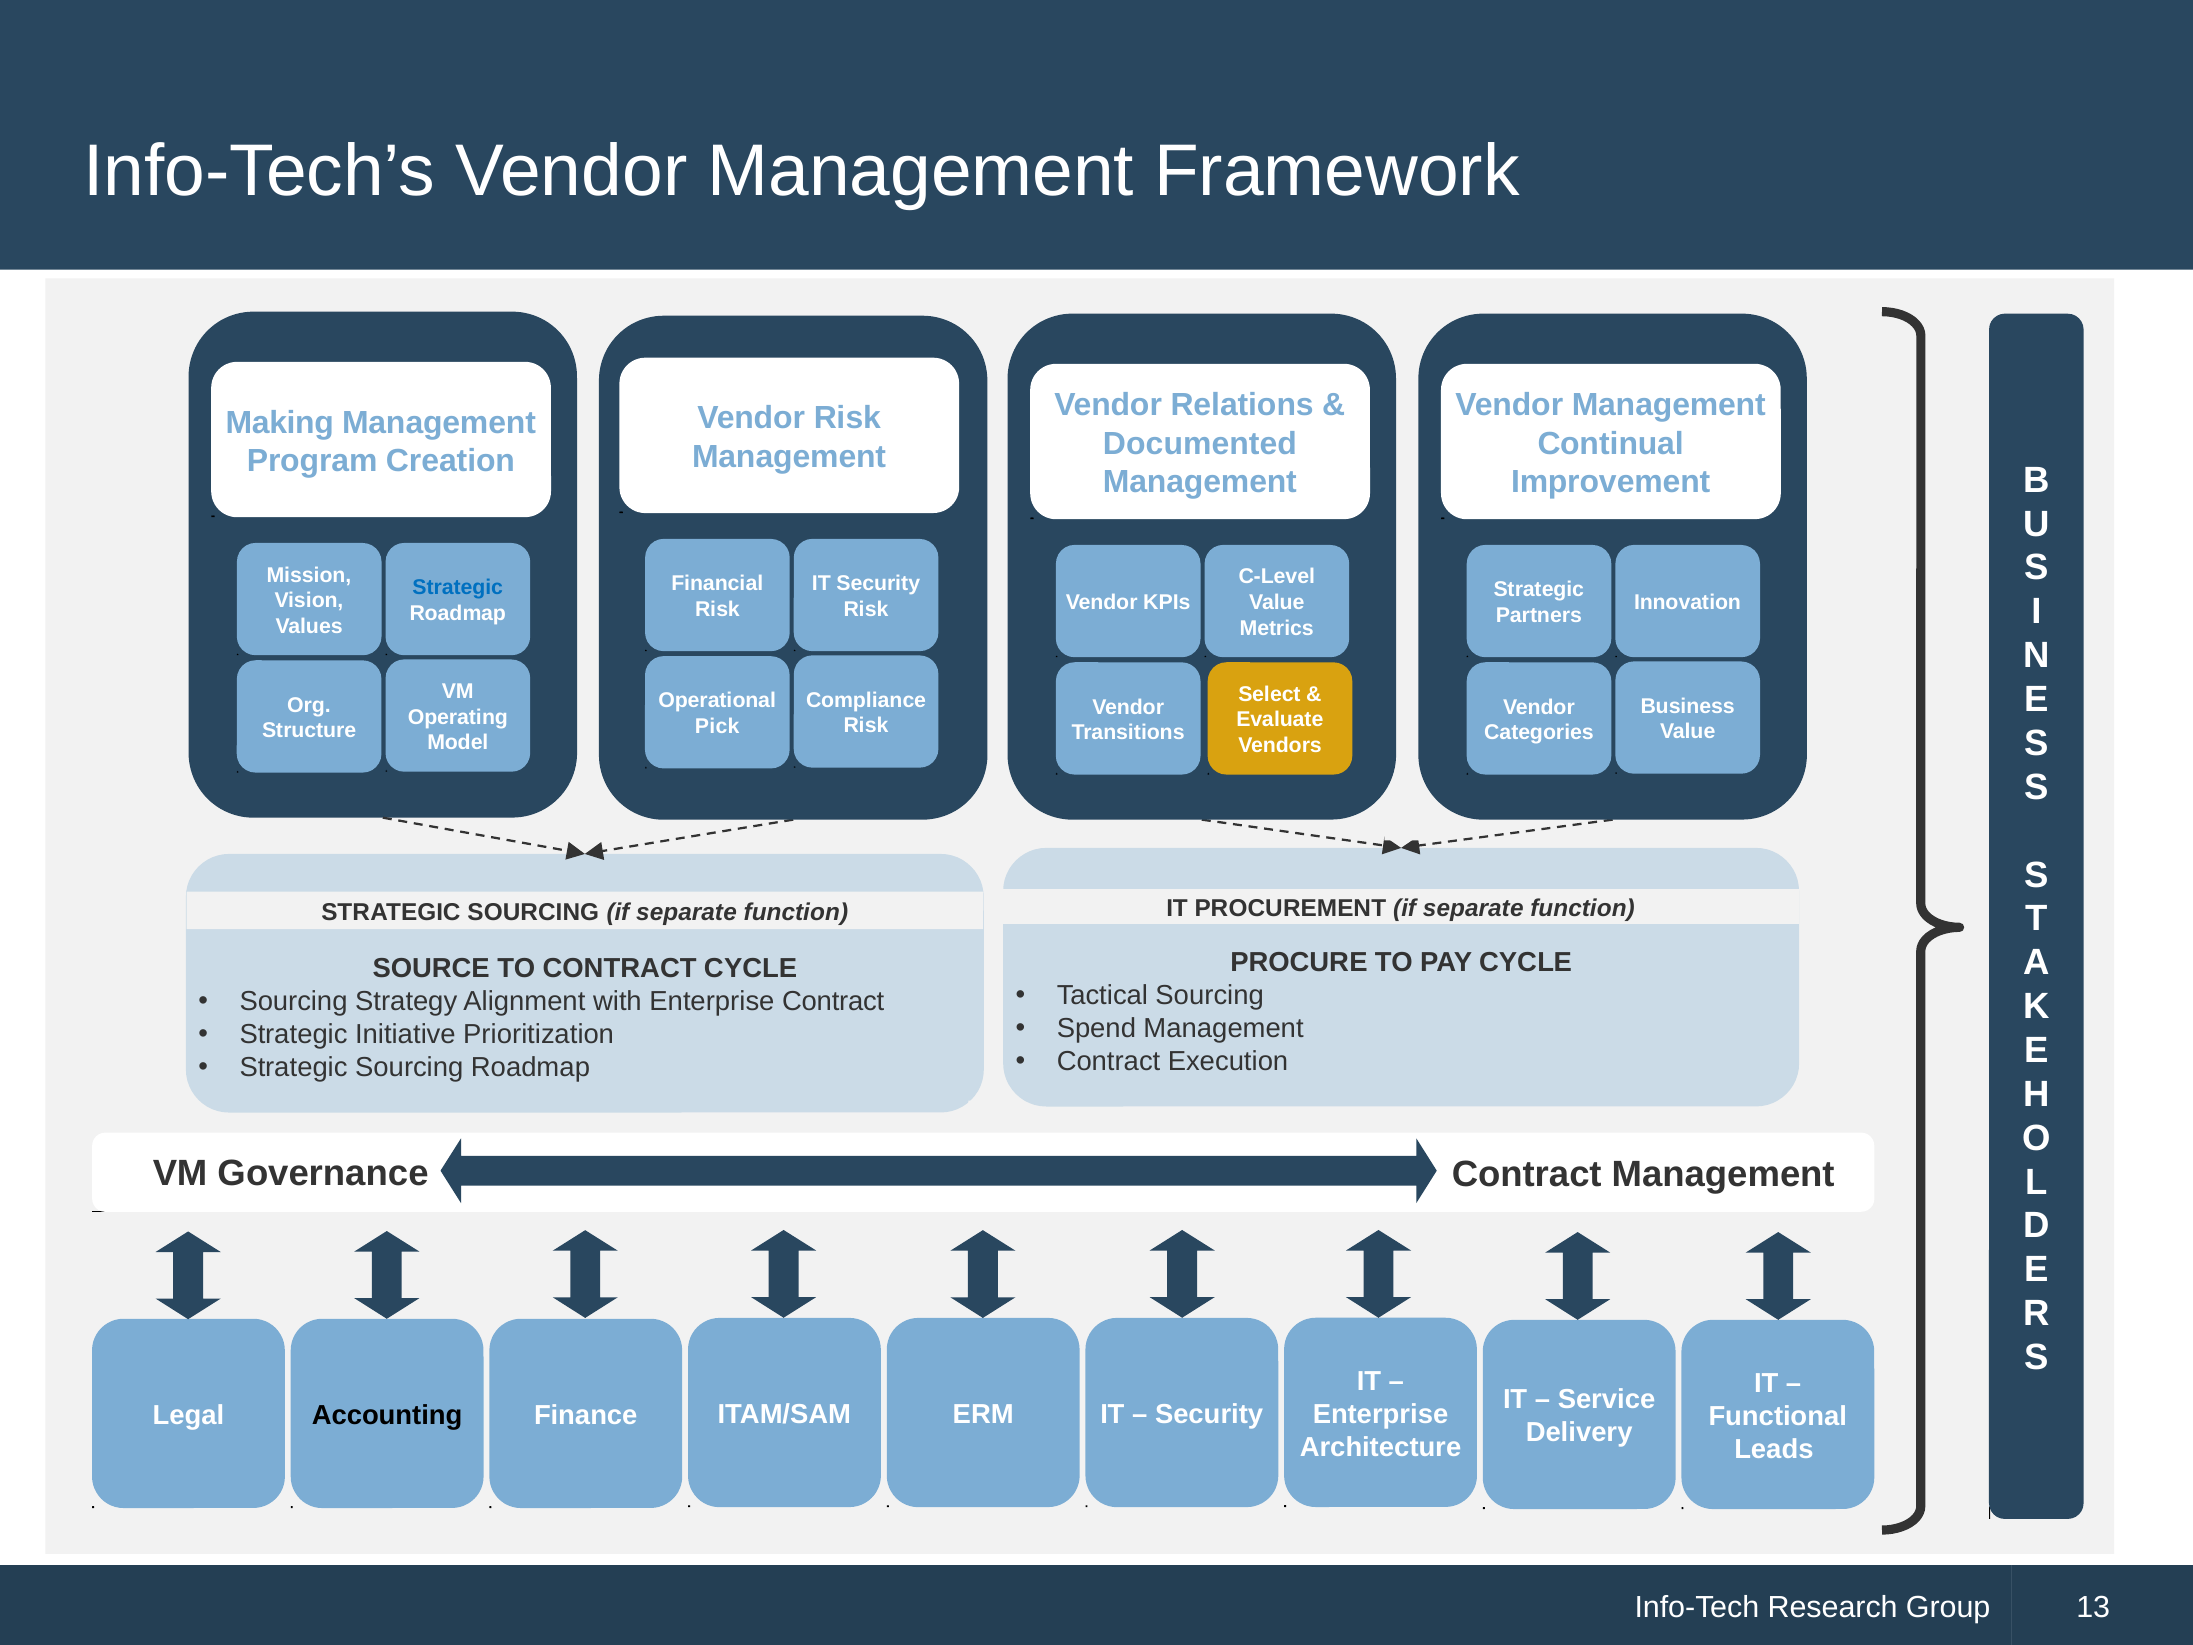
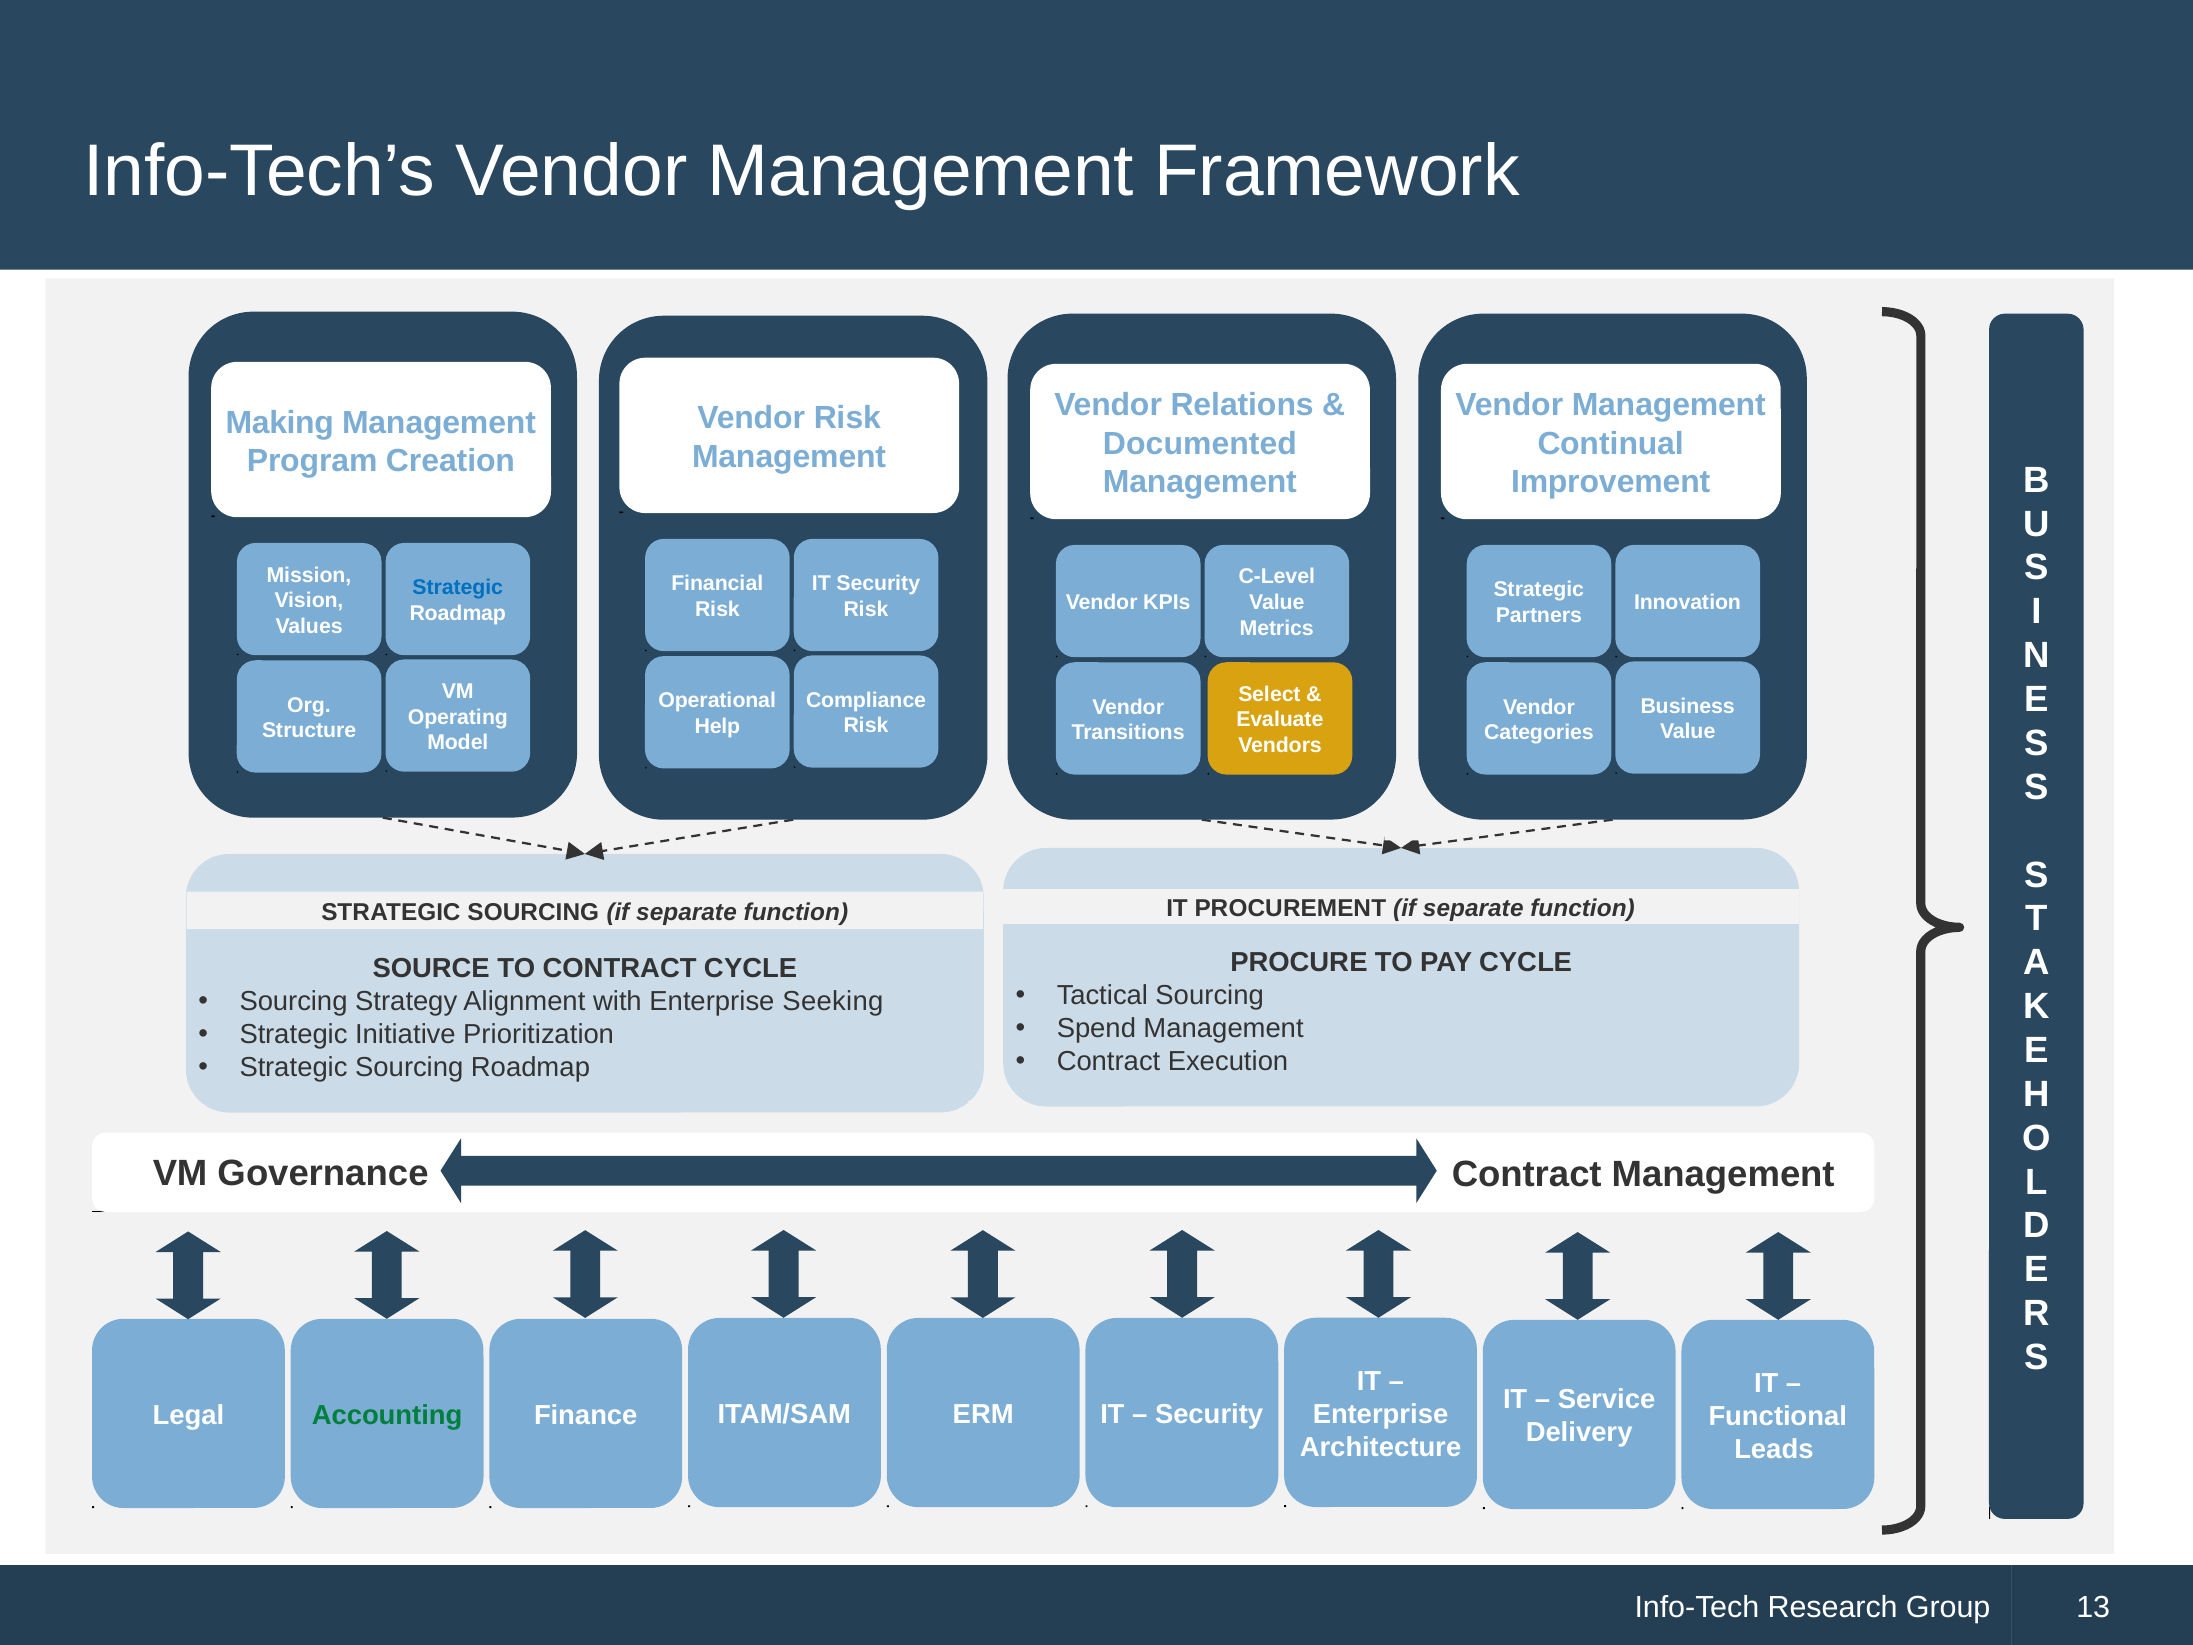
Pick: Pick -> Help
Enterprise Contract: Contract -> Seeking
Accounting at (387, 1415) colour: black -> green
